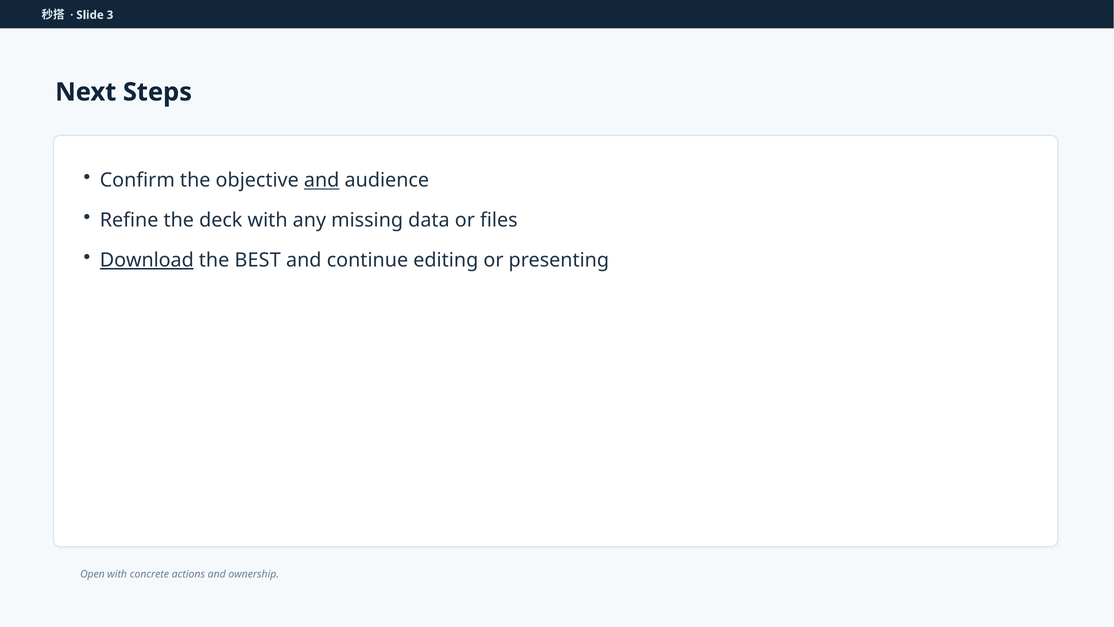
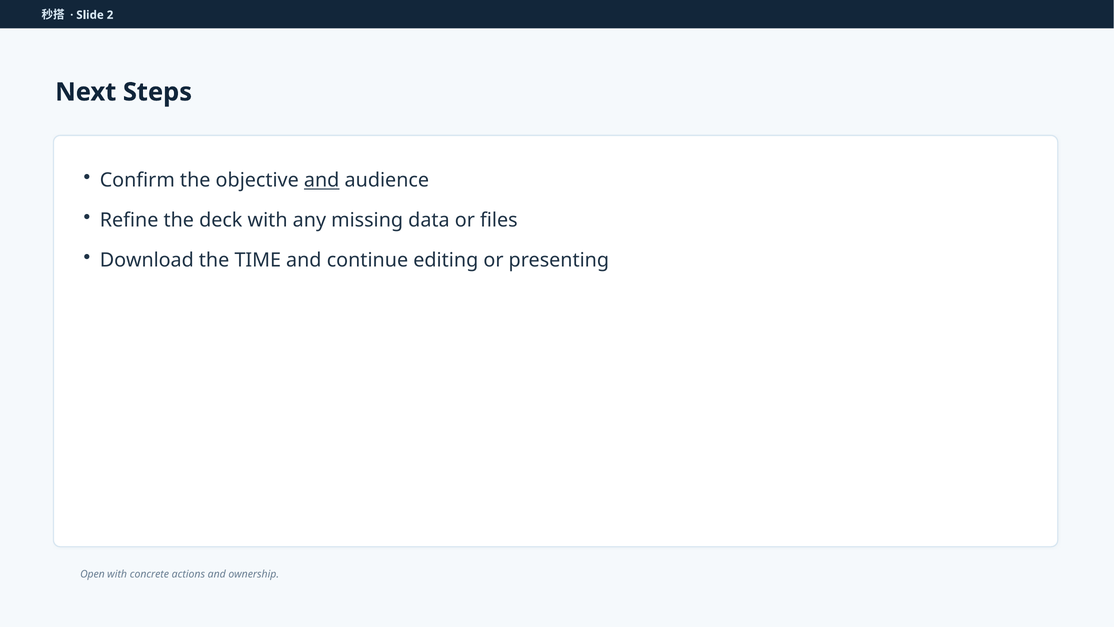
3: 3 -> 2
Download underline: present -> none
BEST: BEST -> TIME
